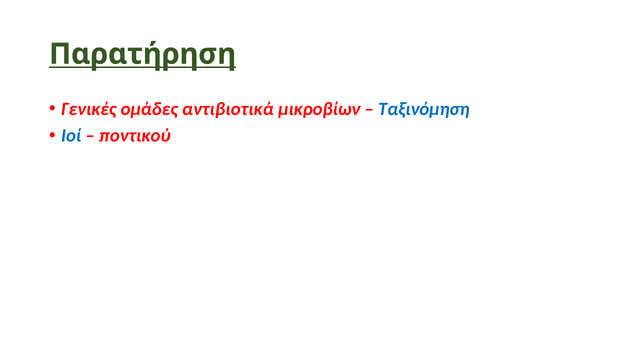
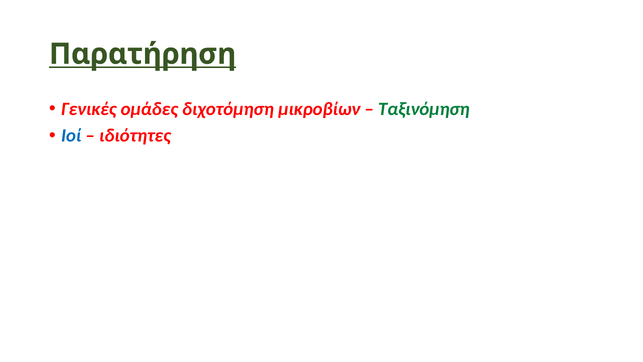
αντιβιοτικά: αντιβιοτικά -> διχοτόμηση
Ταξινόμηση colour: blue -> green
ποντικού: ποντικού -> ιδιότητες
